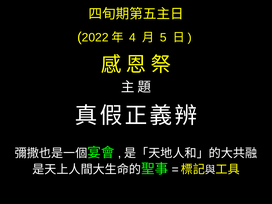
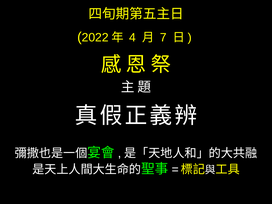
5: 5 -> 7
